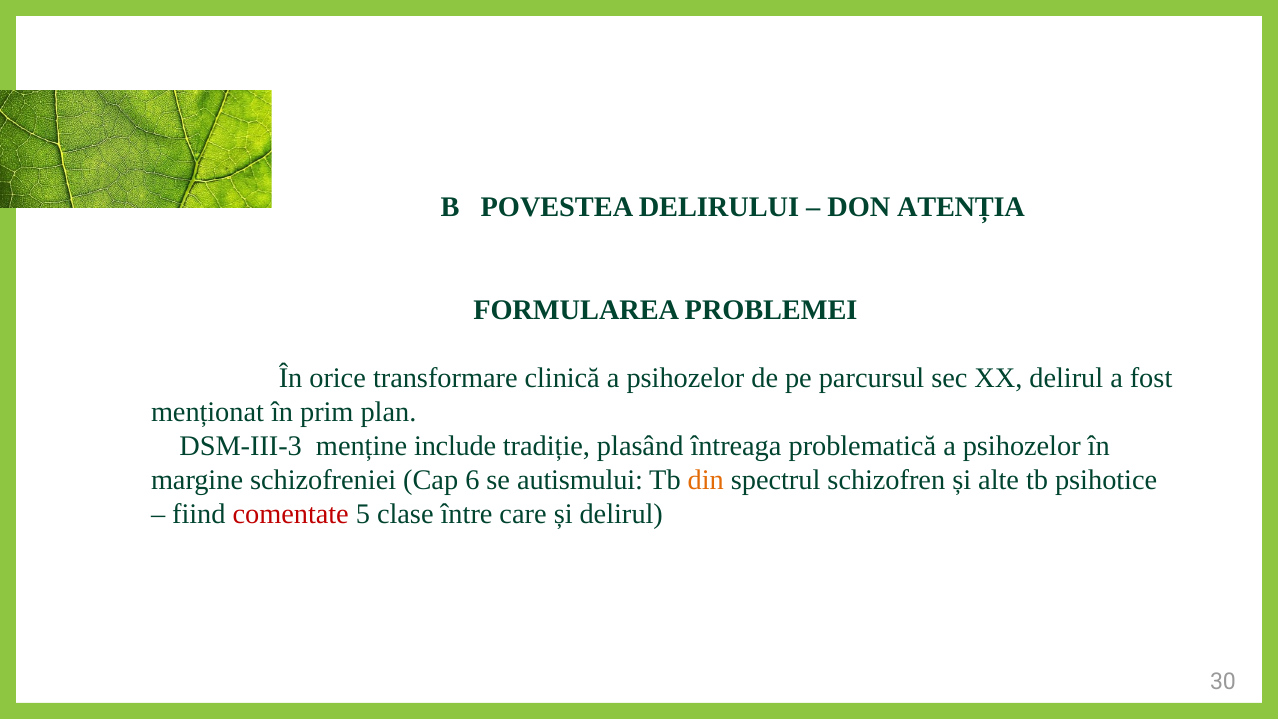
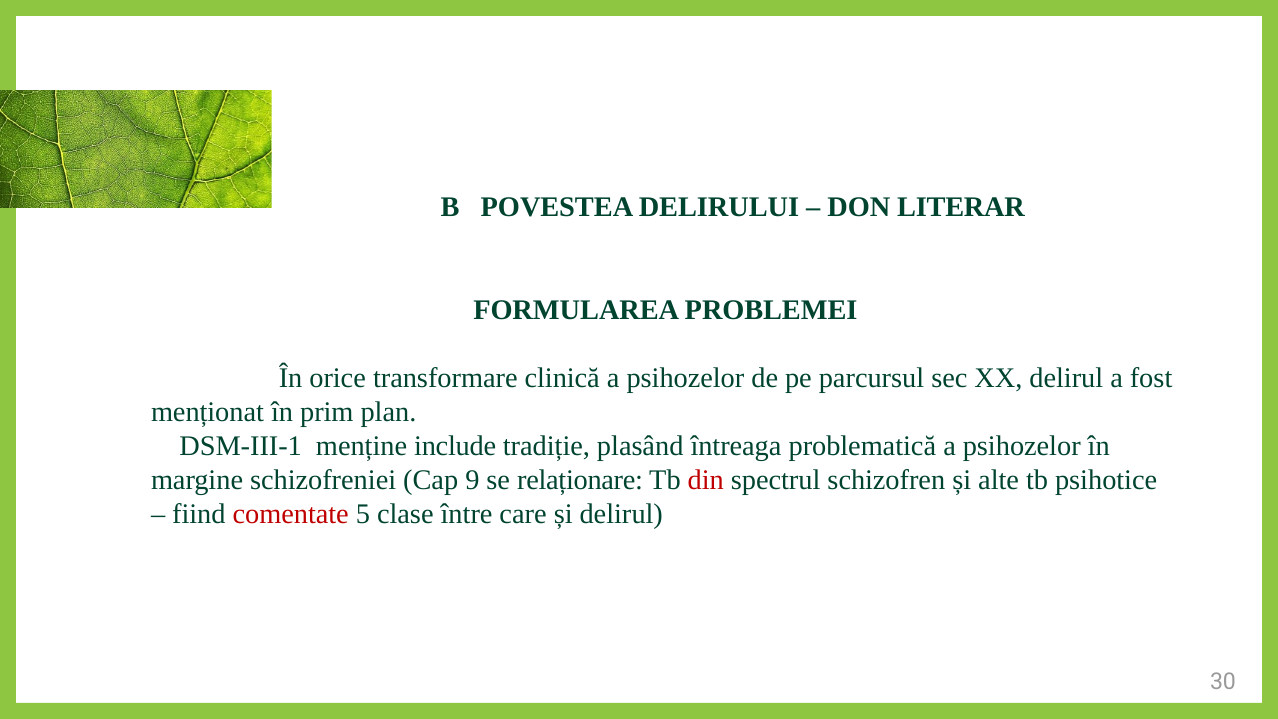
ATENȚIA: ATENȚIA -> LITERAR
DSM-III-3: DSM-III-3 -> DSM-III-1
6: 6 -> 9
autismului: autismului -> relaționare
din colour: orange -> red
